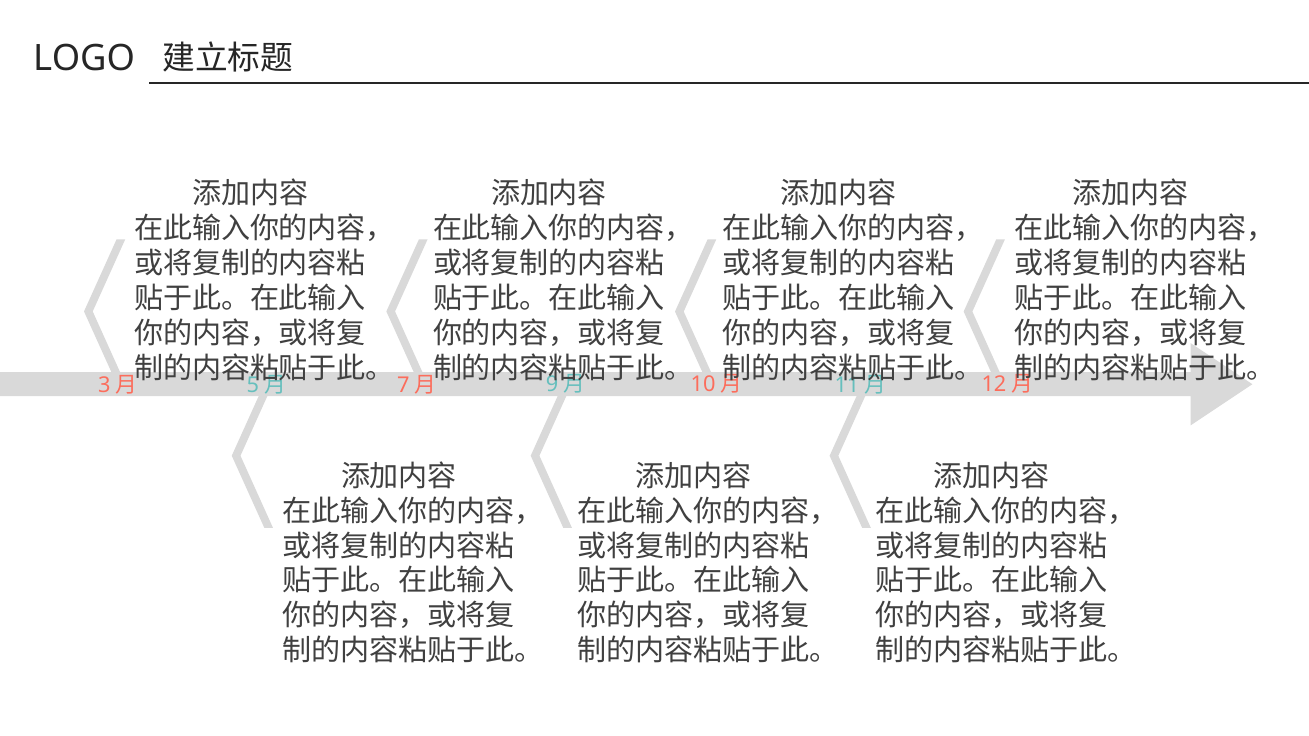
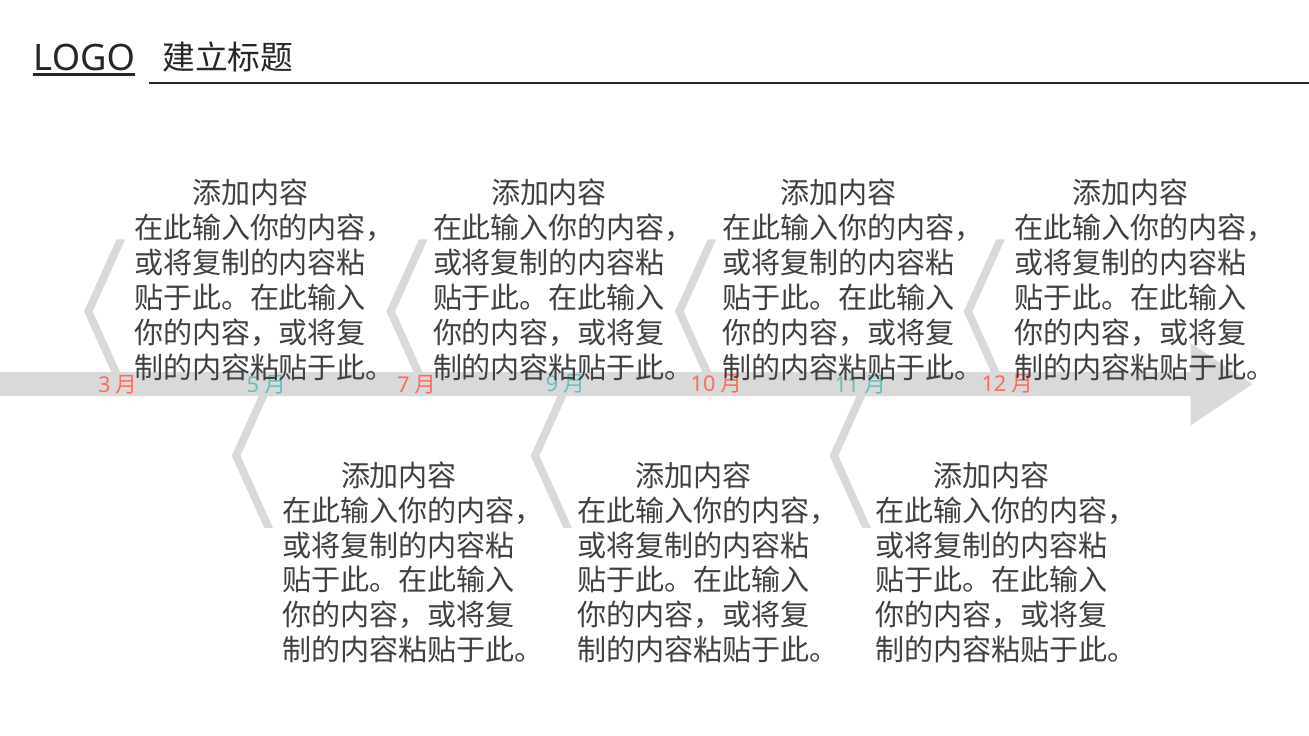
LOGO underline: none -> present
